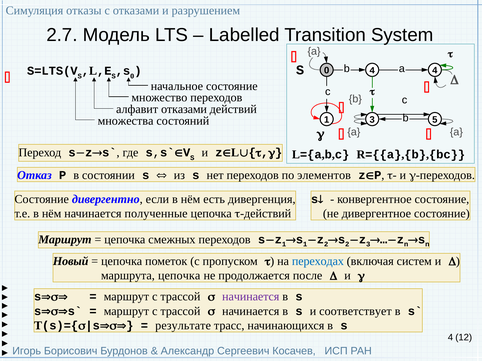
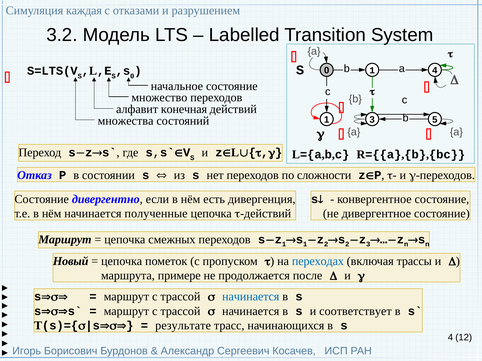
отказы: отказы -> каждая
2.7: 2.7 -> 3.2
S 4: 4 -> 1
алфавит отказами: отказами -> конечная
элементов: элементов -> сложности
систем: систем -> трассы
маршрута цепочка: цепочка -> примере
начинается at (251, 297) colour: purple -> blue
